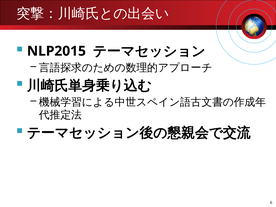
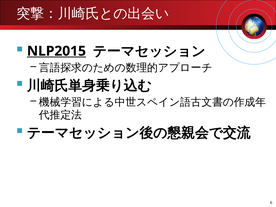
NLP2015 underline: none -> present
